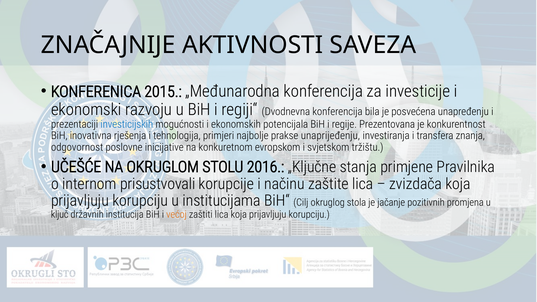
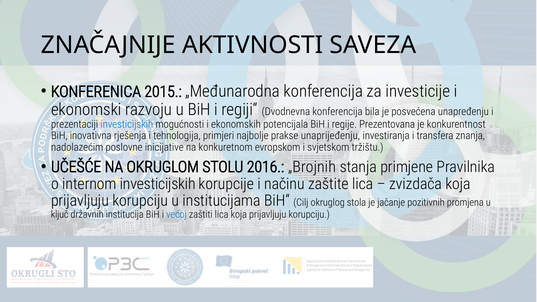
odgovornost: odgovornost -> nadolazećim
„Ključne: „Ključne -> „Brojnih
internom prisustvovali: prisustvovali -> investicijskih
većoj colour: orange -> blue
